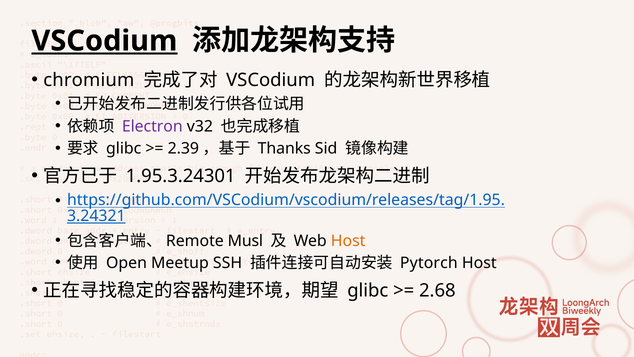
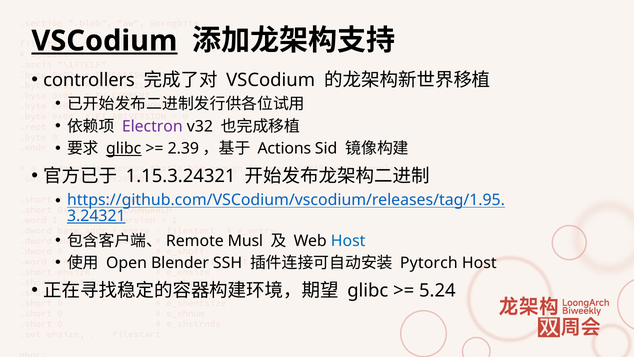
chromium: chromium -> controllers
glibc at (124, 149) underline: none -> present
Thanks: Thanks -> Actions
1.95.3.24301: 1.95.3.24301 -> 1.15.3.24321
Host at (348, 241) colour: orange -> blue
Meetup: Meetup -> Blender
2.68: 2.68 -> 5.24
